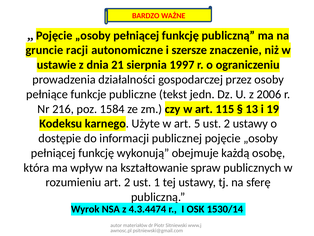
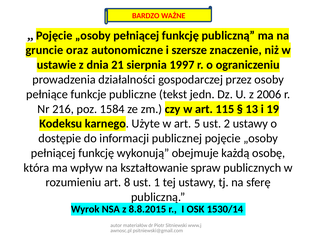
racji: racji -> oraz
art 2: 2 -> 8
4.3.4474: 4.3.4474 -> 8.8.2015
